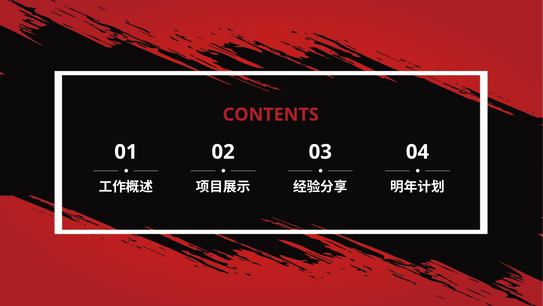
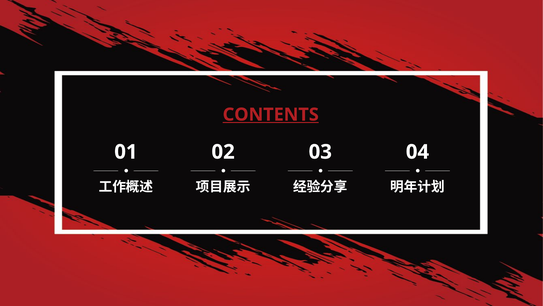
CONTENTS underline: none -> present
